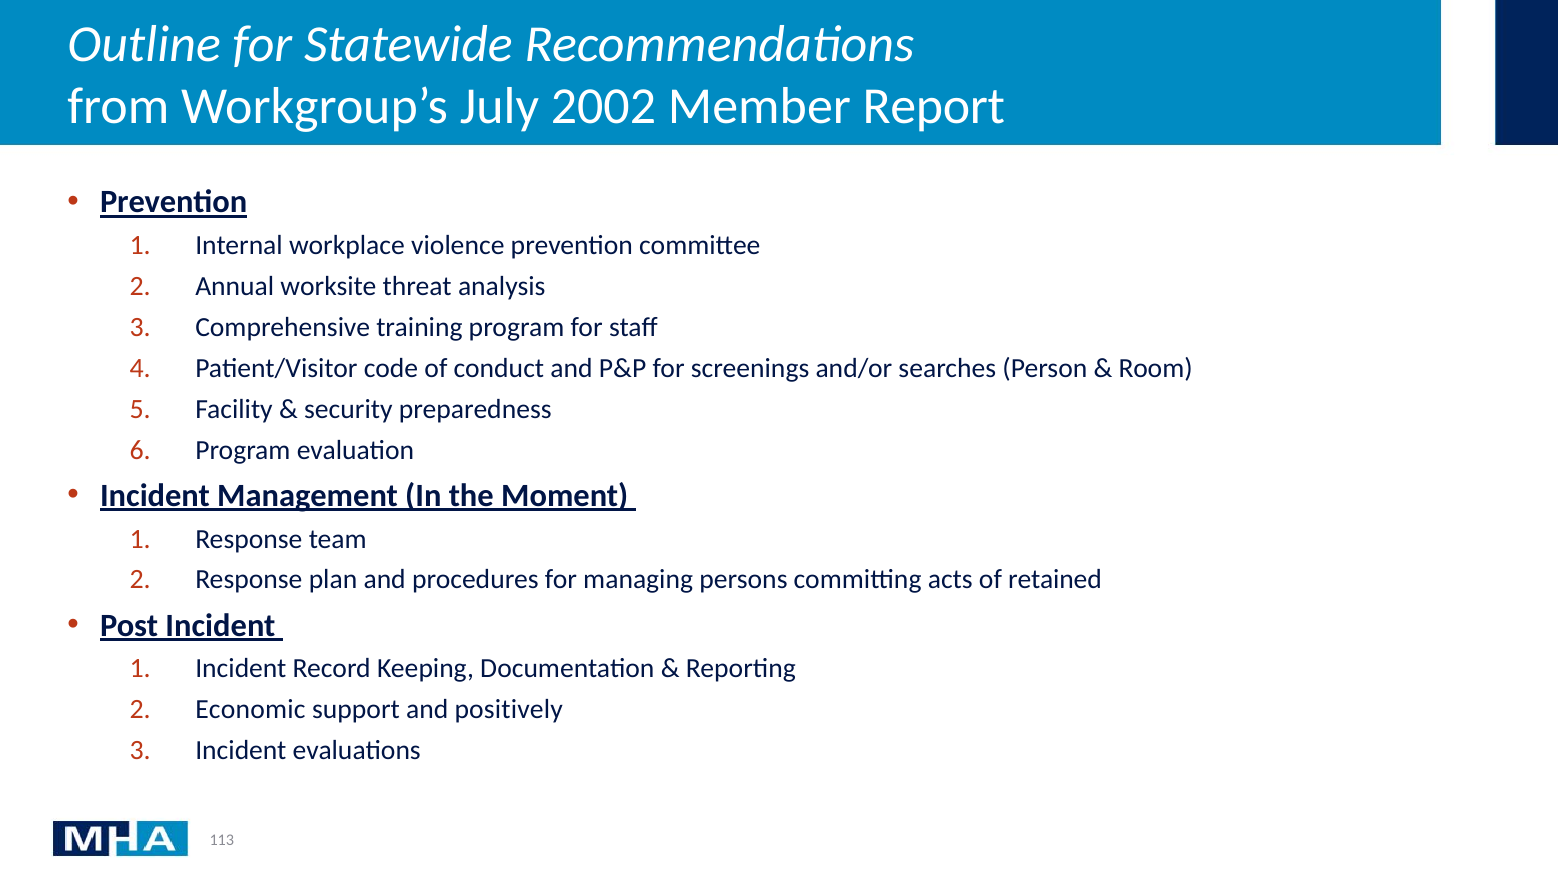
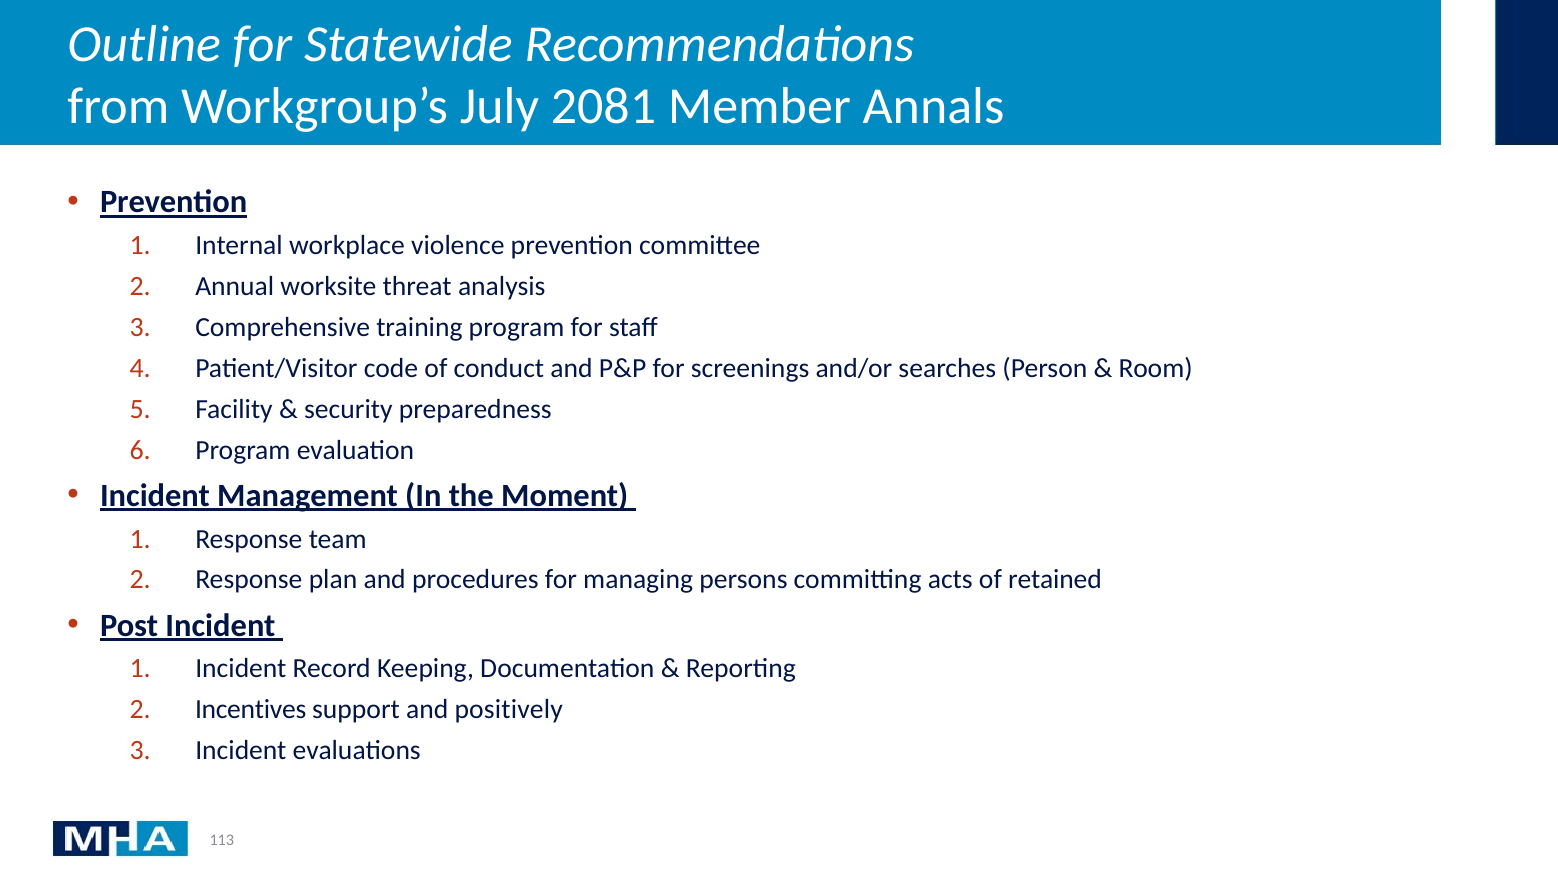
2002: 2002 -> 2081
Report: Report -> Annals
Economic: Economic -> Incentives
